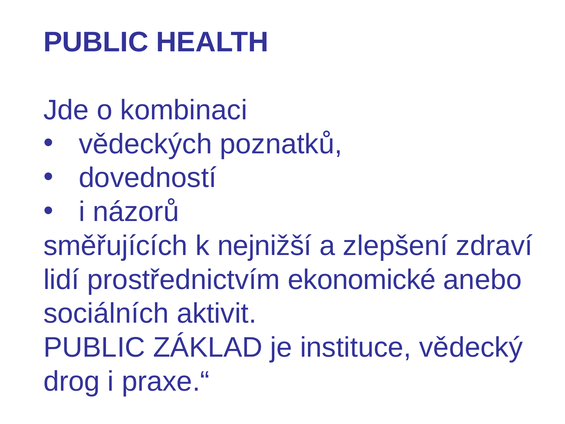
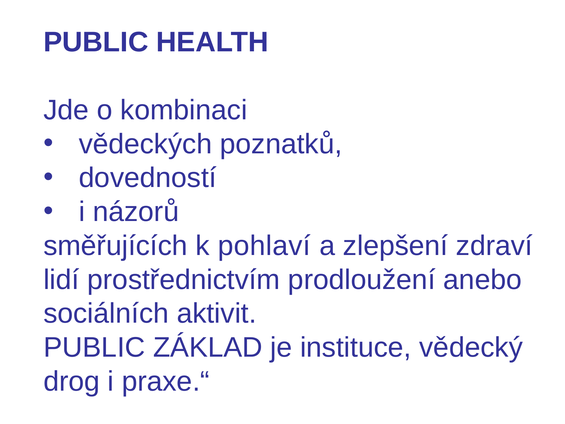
nejnižší: nejnižší -> pohlaví
ekonomické: ekonomické -> prodloužení
